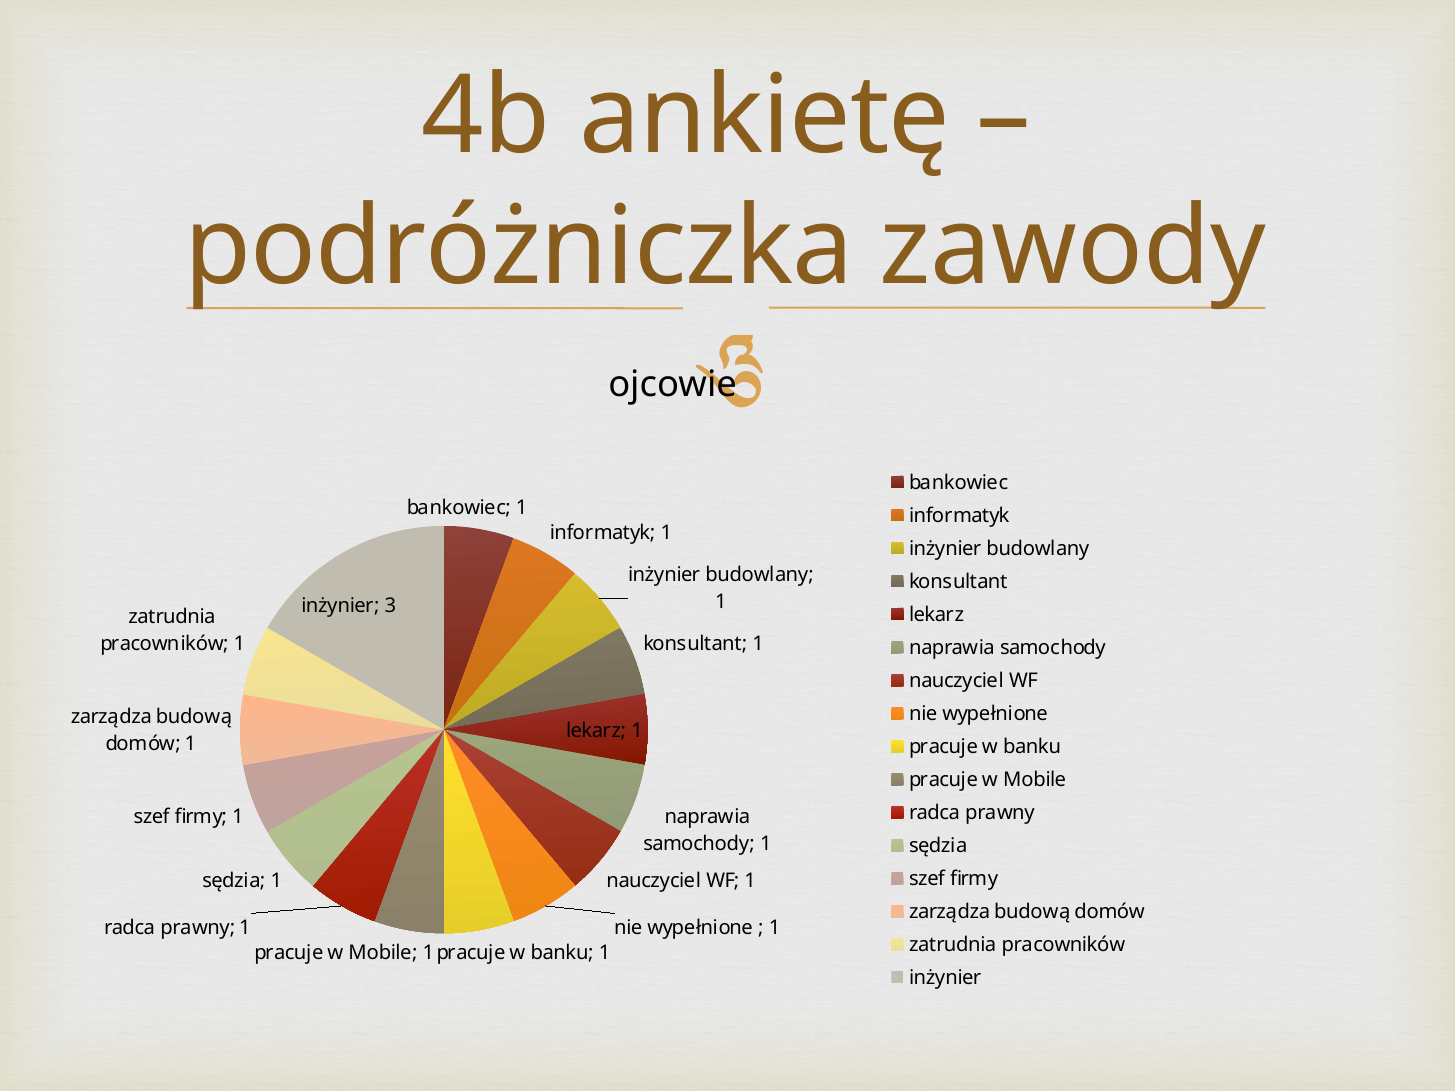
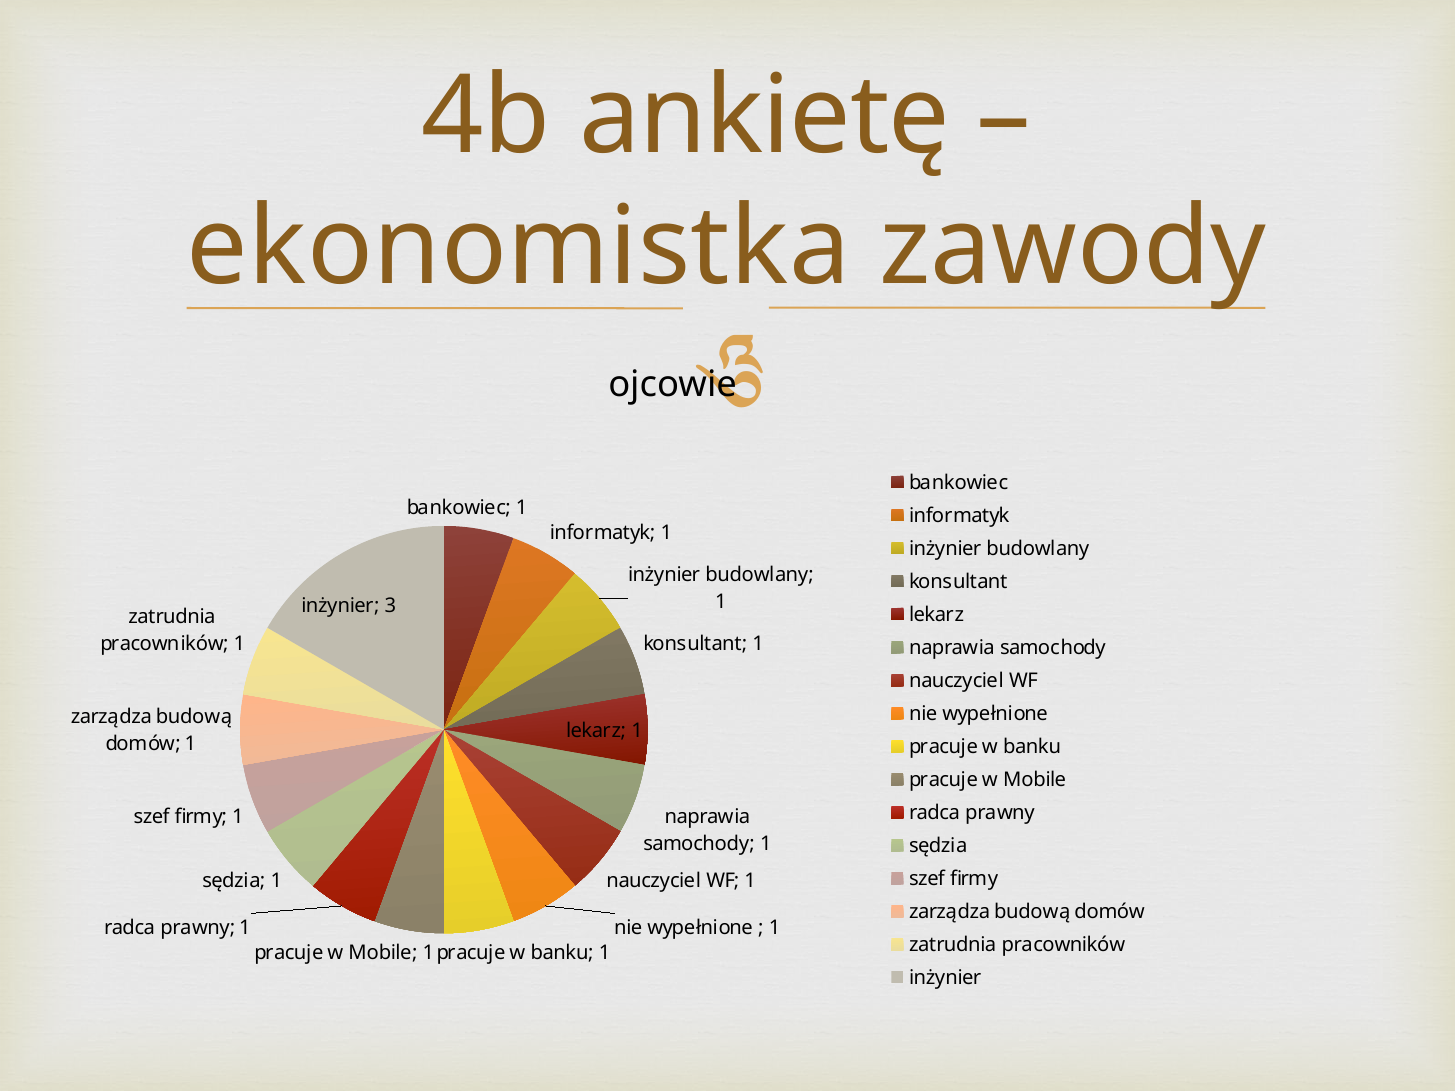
podróżniczka: podróżniczka -> ekonomistka
